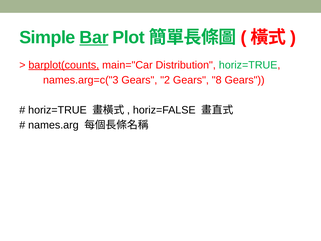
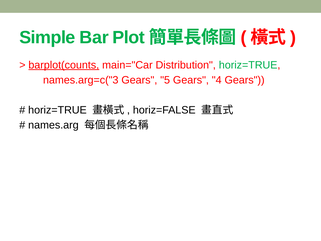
Bar underline: present -> none
2: 2 -> 5
8: 8 -> 4
